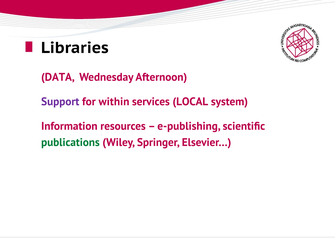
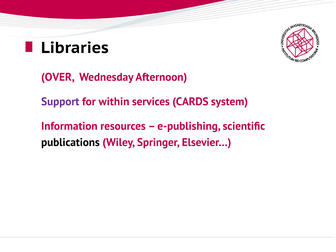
DATA: DATA -> OVER
LOCAL: LOCAL -> CARDS
publications colour: green -> black
